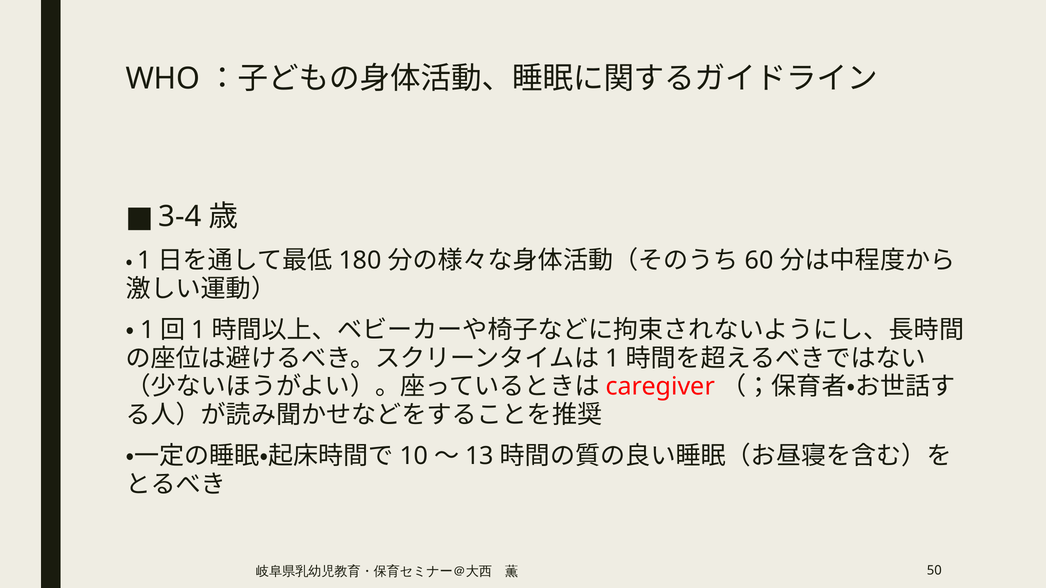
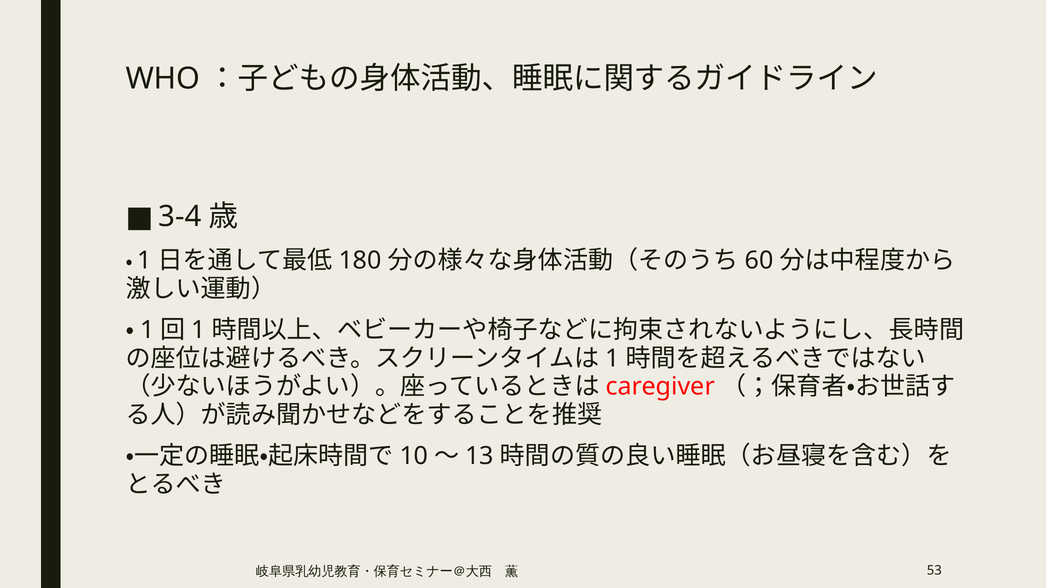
50: 50 -> 53
